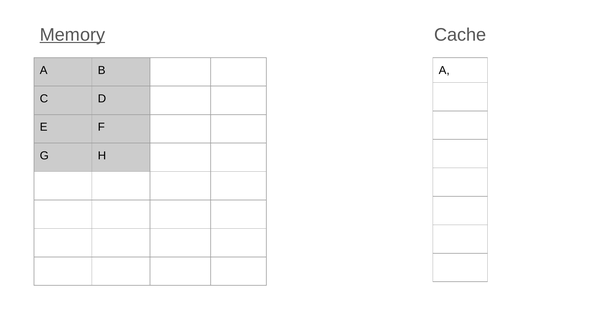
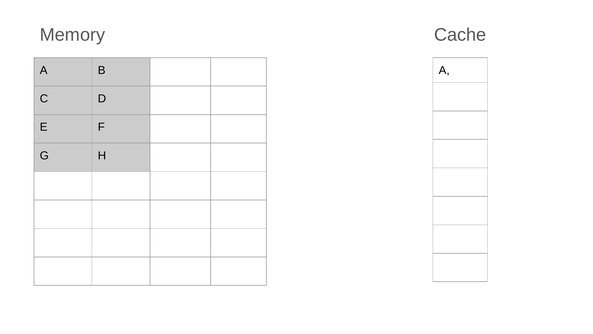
Memory underline: present -> none
